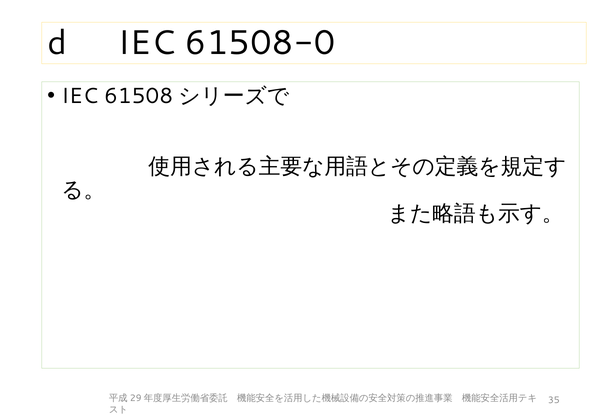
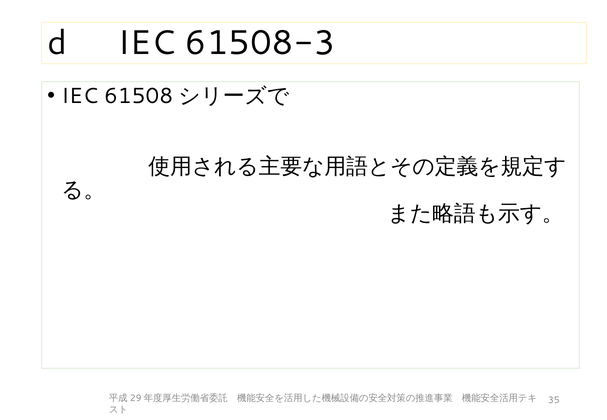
61508-0: 61508-0 -> 61508-3
